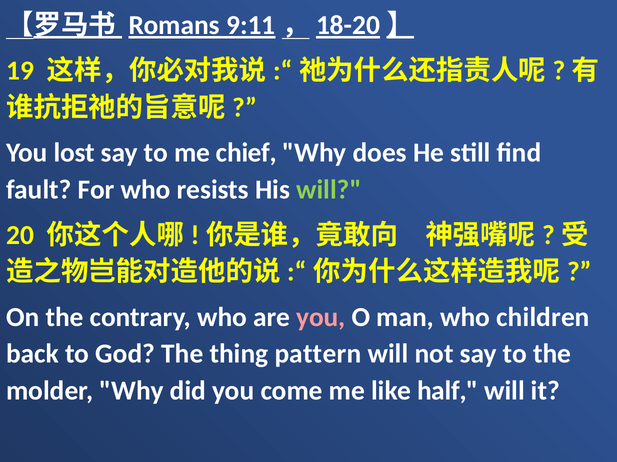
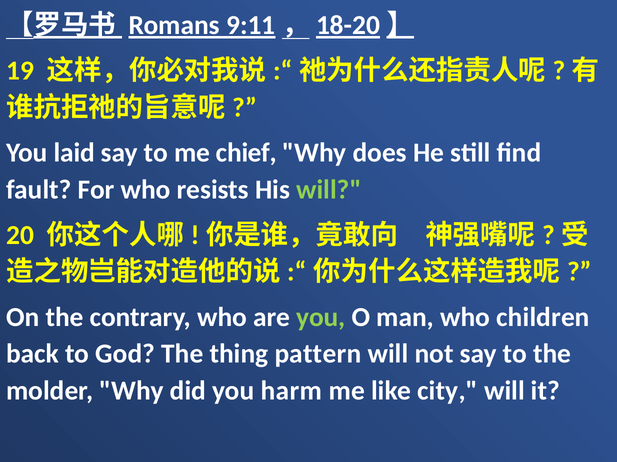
lost: lost -> laid
you at (321, 318) colour: pink -> light green
come: come -> harm
half: half -> city
